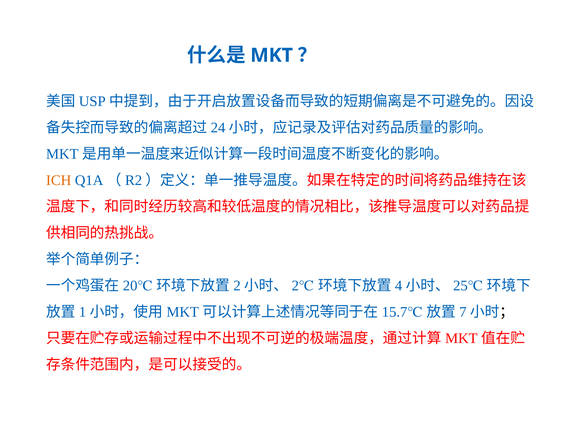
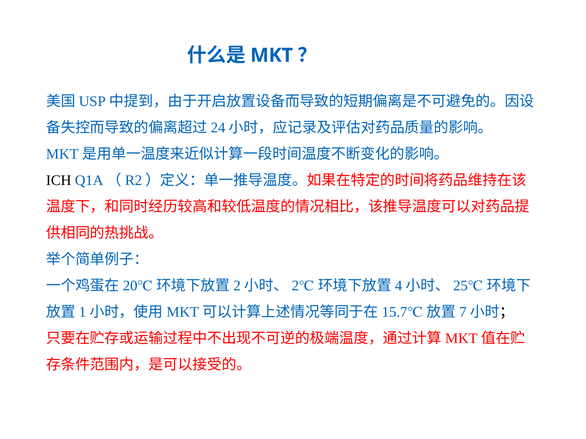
ICH colour: orange -> black
